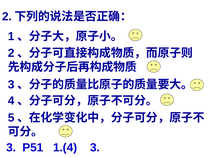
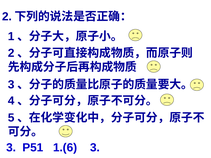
1.(4: 1.(4 -> 1.(6
